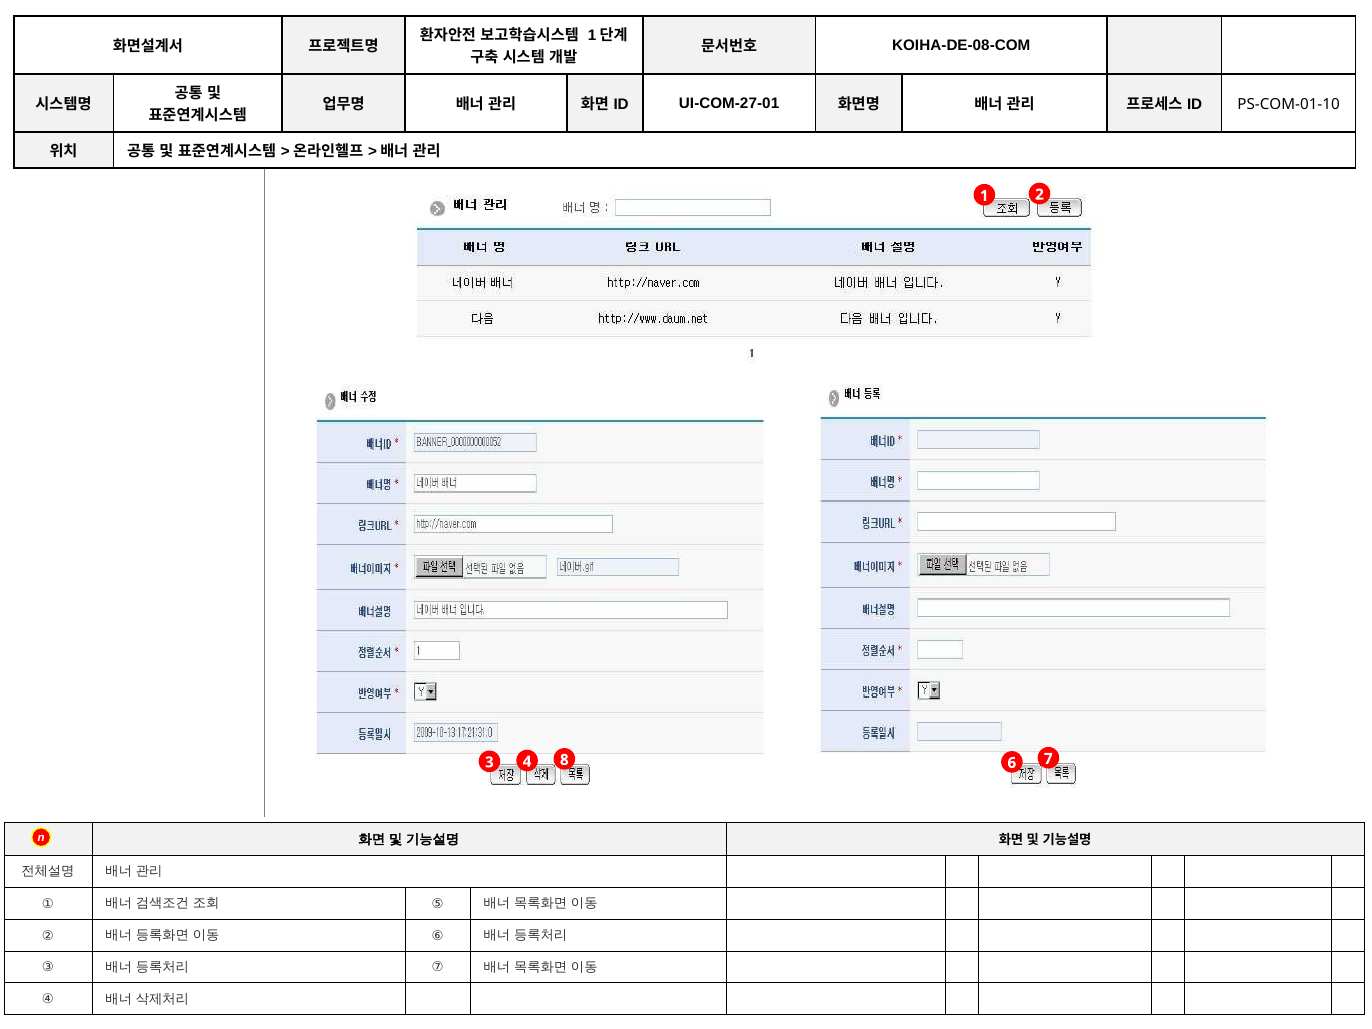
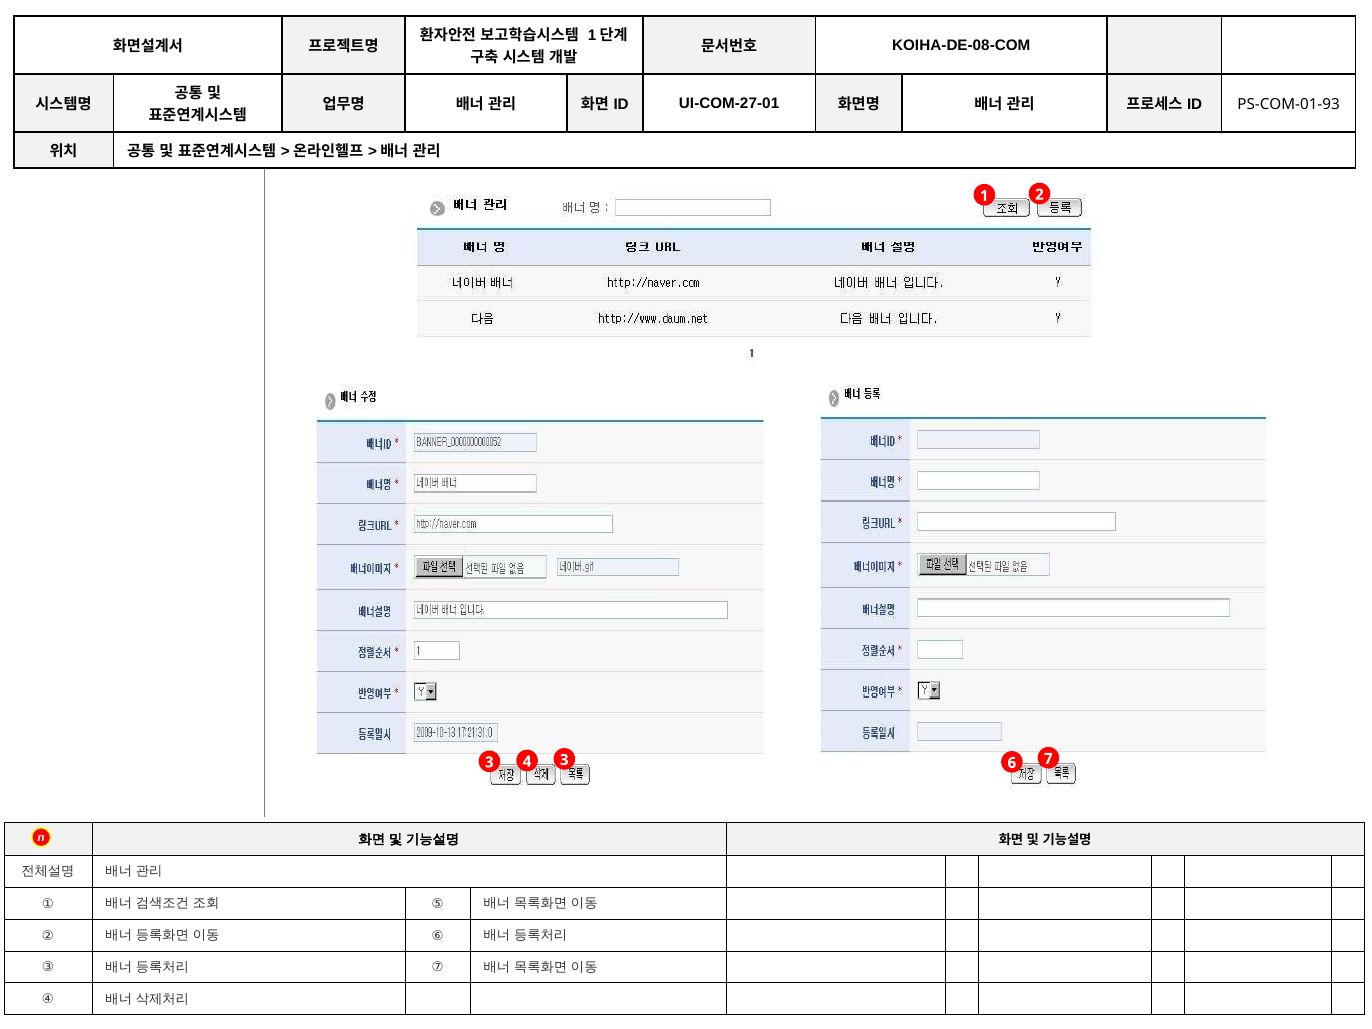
PS-COM-01-10: PS-COM-01-10 -> PS-COM-01-93
3 8: 8 -> 3
